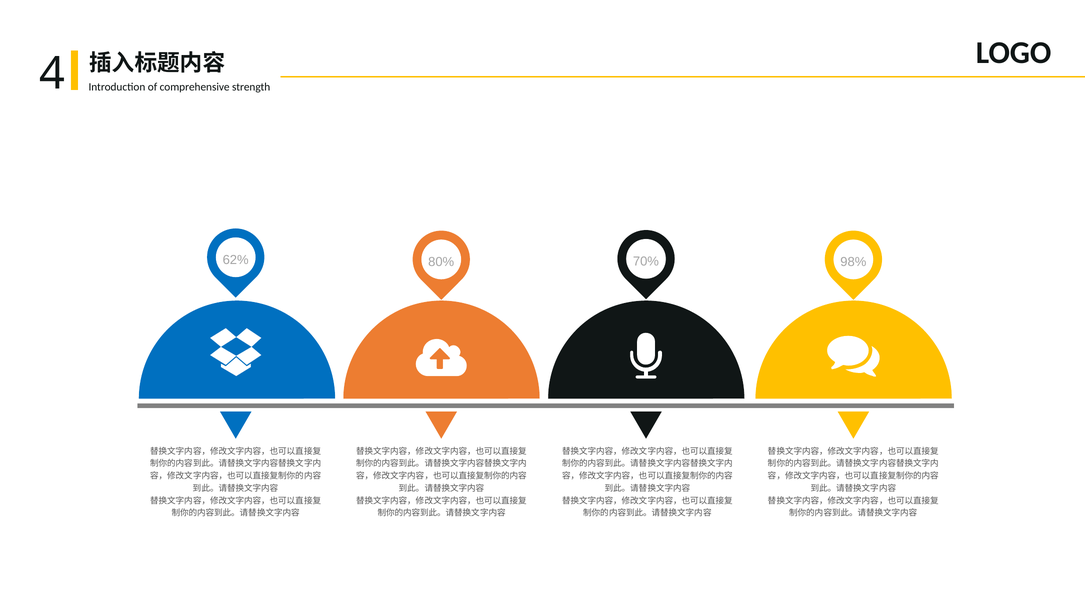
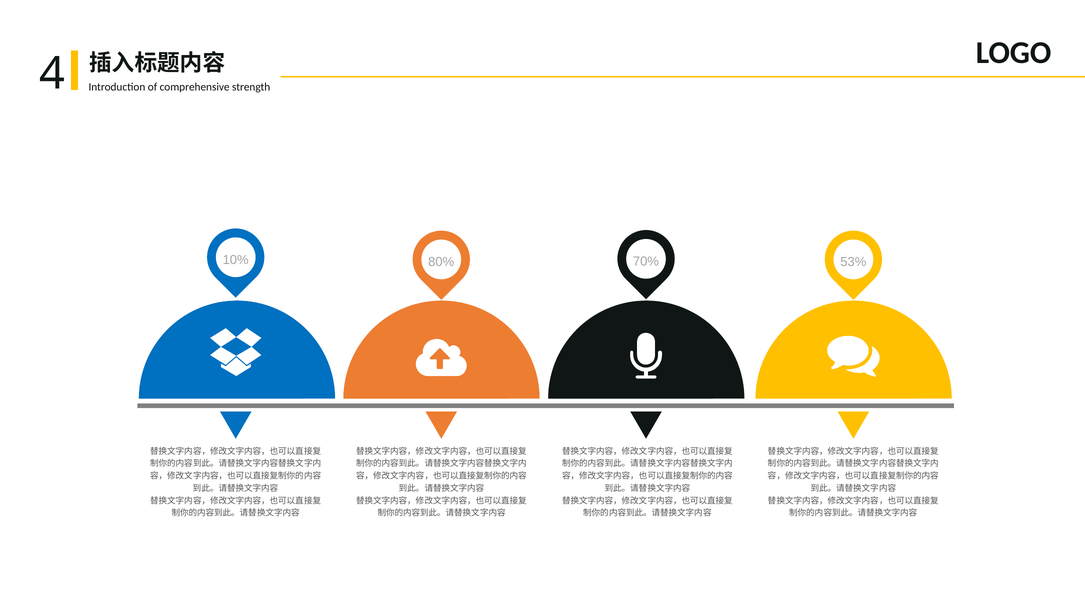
62%: 62% -> 10%
98%: 98% -> 53%
